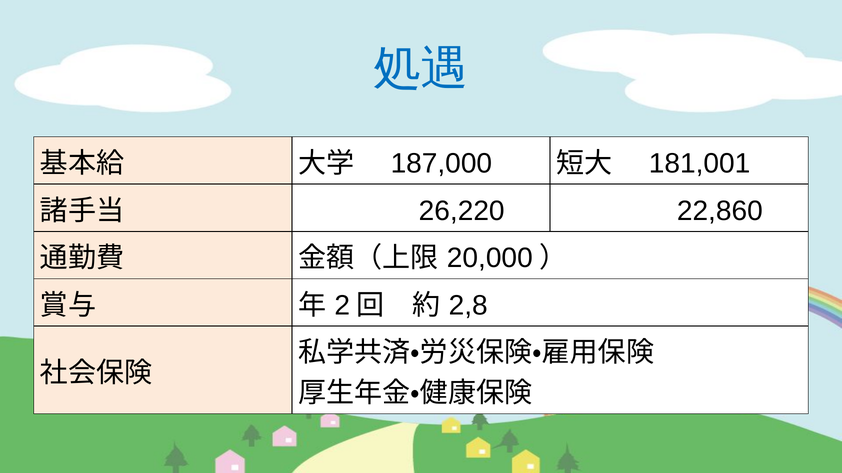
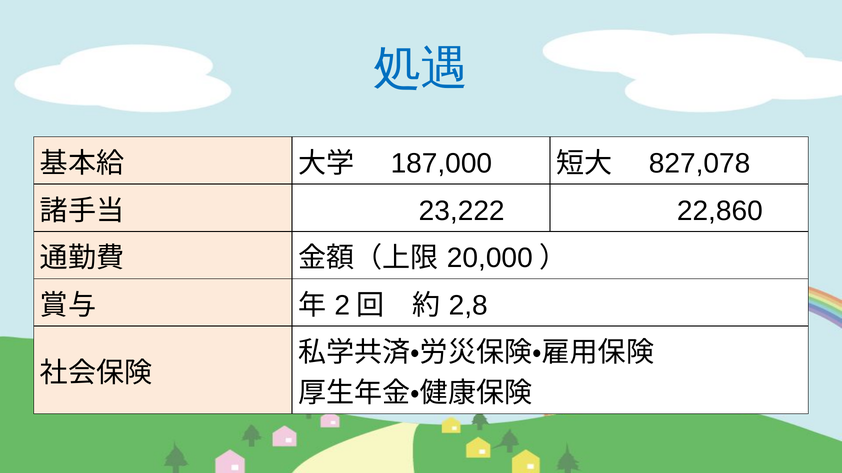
181,001: 181,001 -> 827,078
26,220: 26,220 -> 23,222
